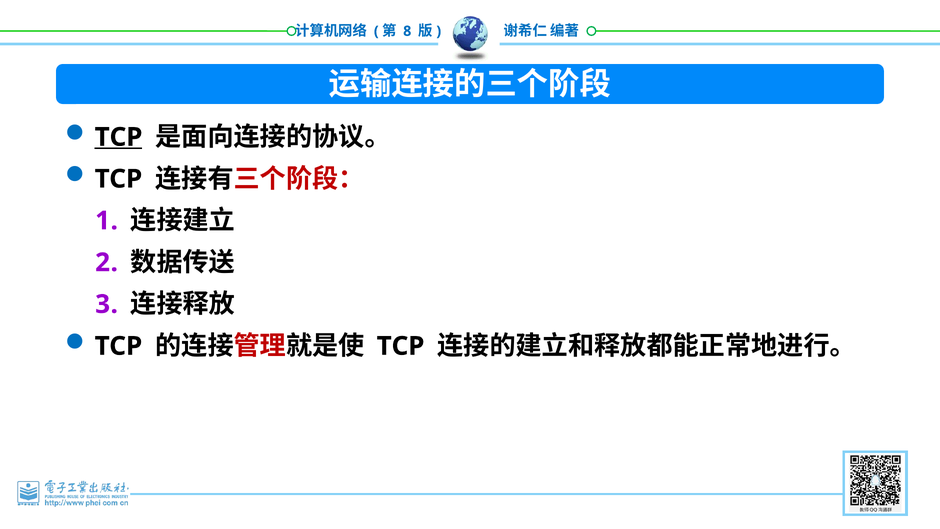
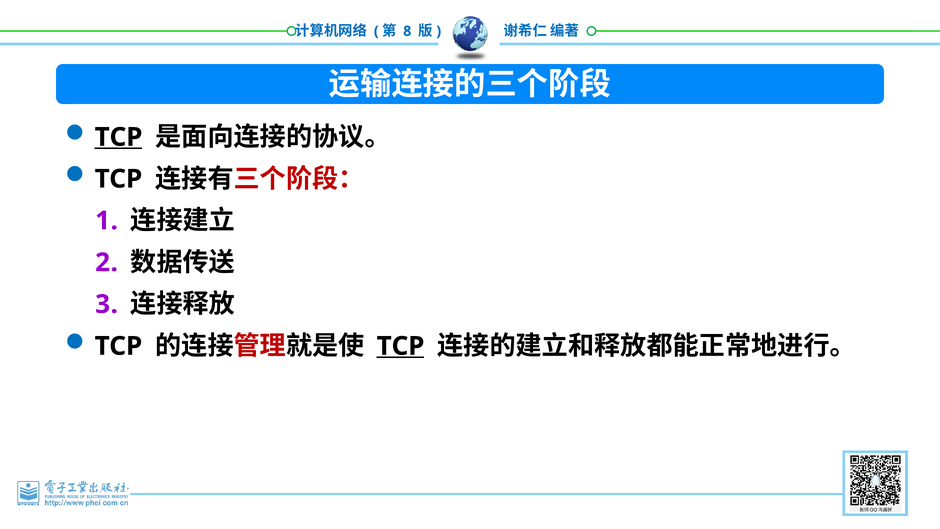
TCP at (401, 346) underline: none -> present
